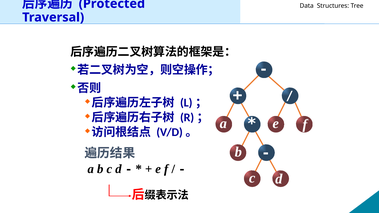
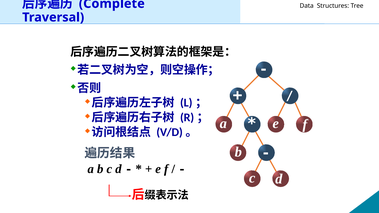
Protected: Protected -> Complete
